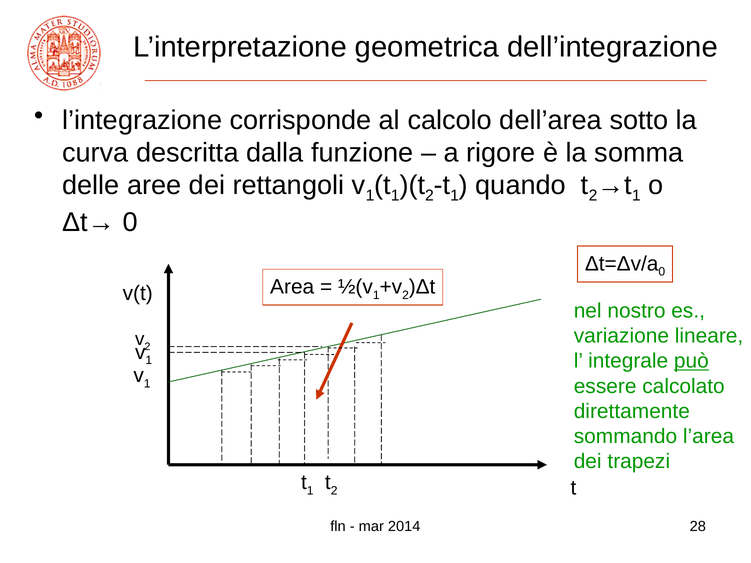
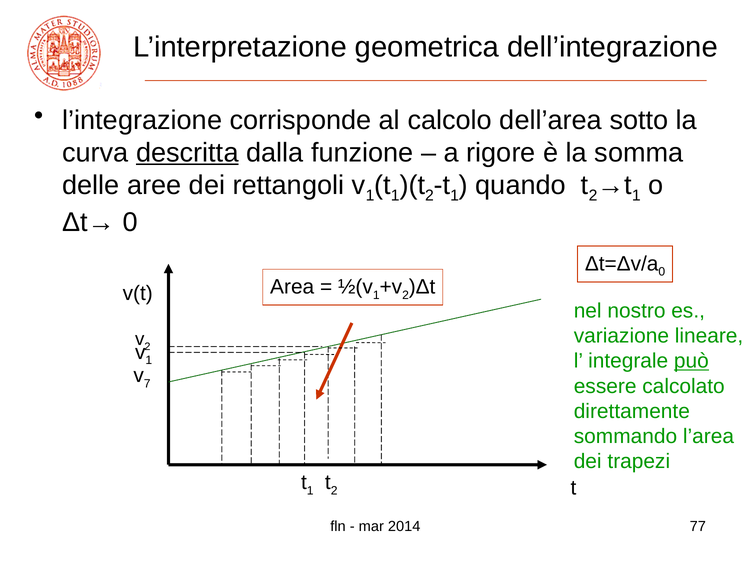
descritta underline: none -> present
1 at (147, 384): 1 -> 7
28: 28 -> 77
